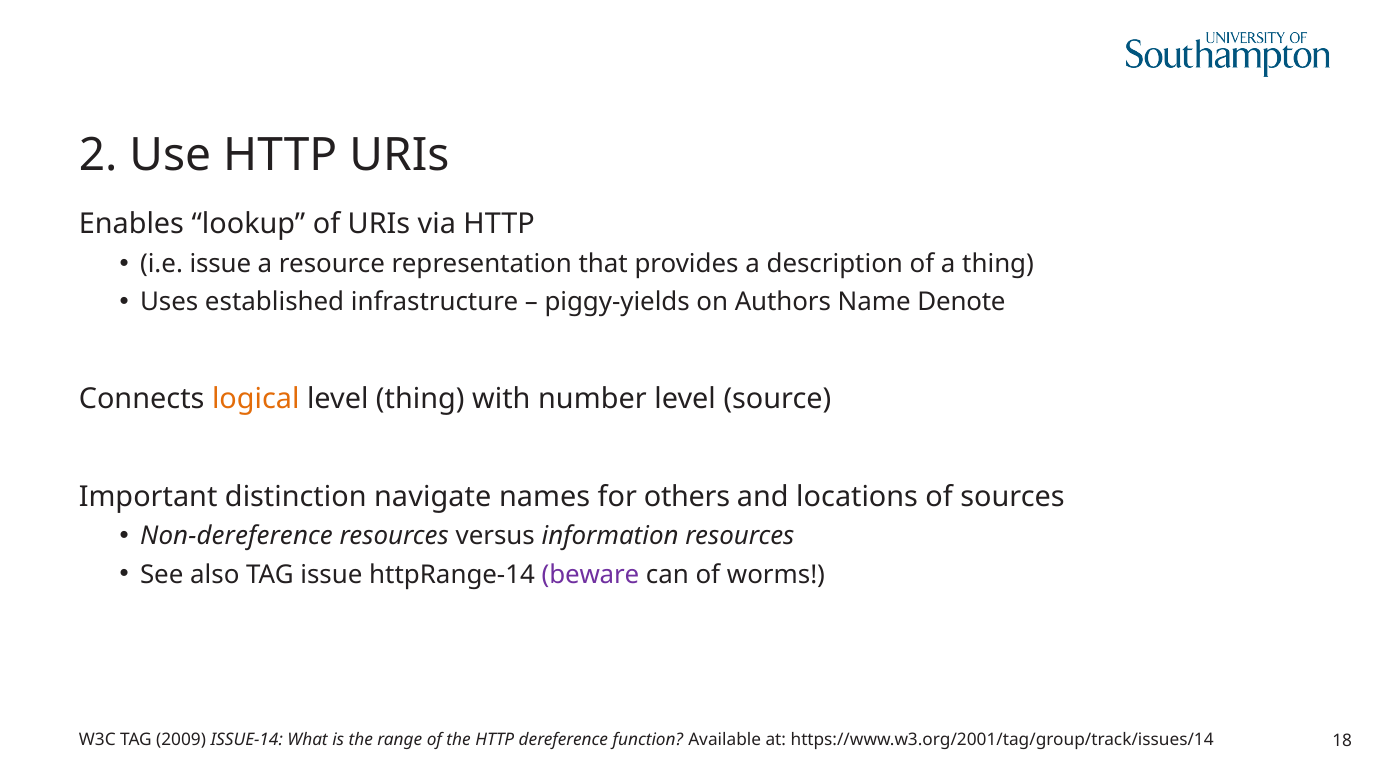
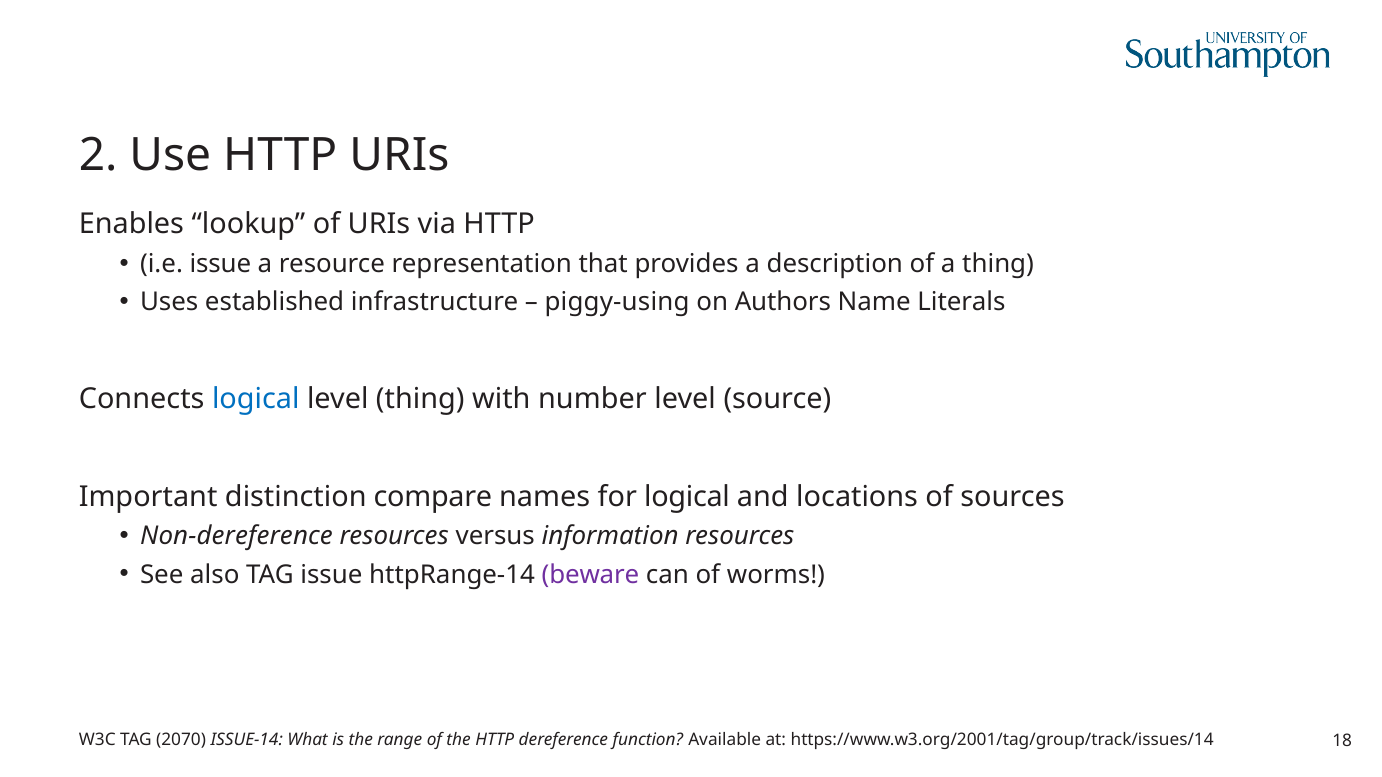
piggy-yields: piggy-yields -> piggy-using
Denote: Denote -> Literals
logical at (256, 399) colour: orange -> blue
navigate: navigate -> compare
for others: others -> logical
2009: 2009 -> 2070
